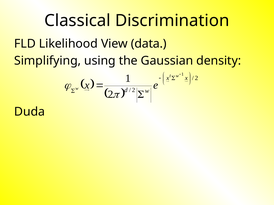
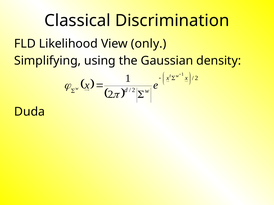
data: data -> only
